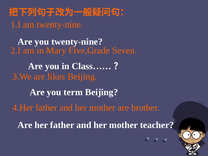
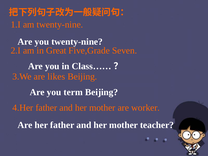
Mary: Mary -> Great
brother: brother -> worker
